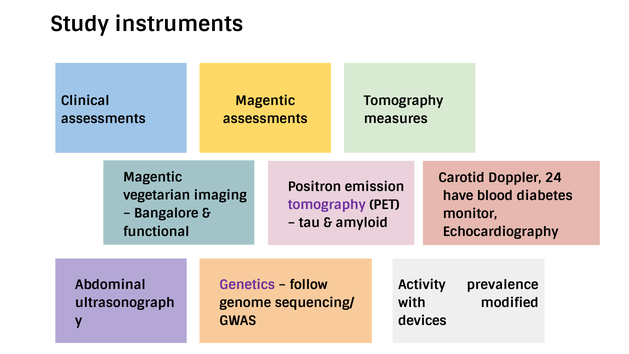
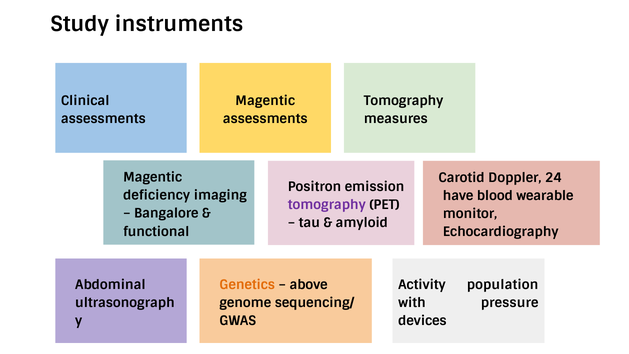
vegetarian: vegetarian -> deficiency
diabetes: diabetes -> wearable
Genetics colour: purple -> orange
follow: follow -> above
prevalence: prevalence -> population
modified: modified -> pressure
